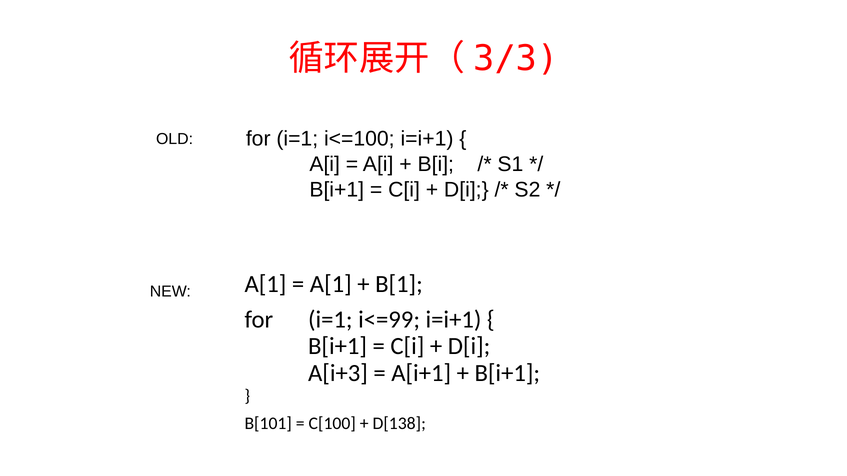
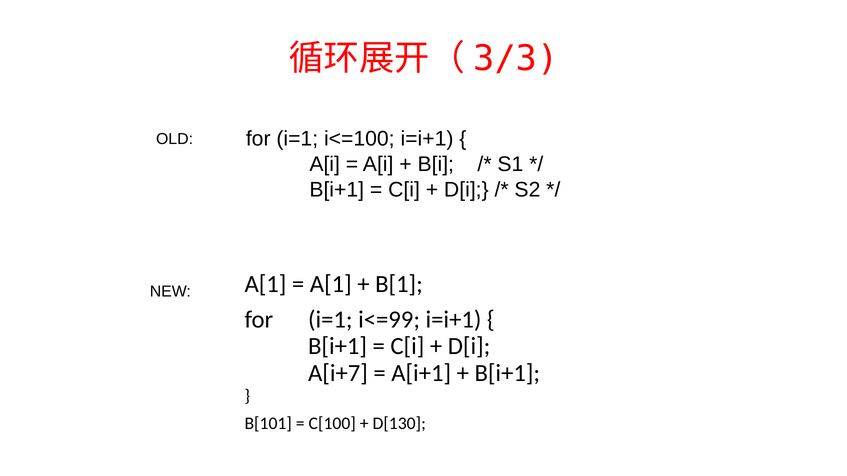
A[i+3: A[i+3 -> A[i+7
D[138: D[138 -> D[130
